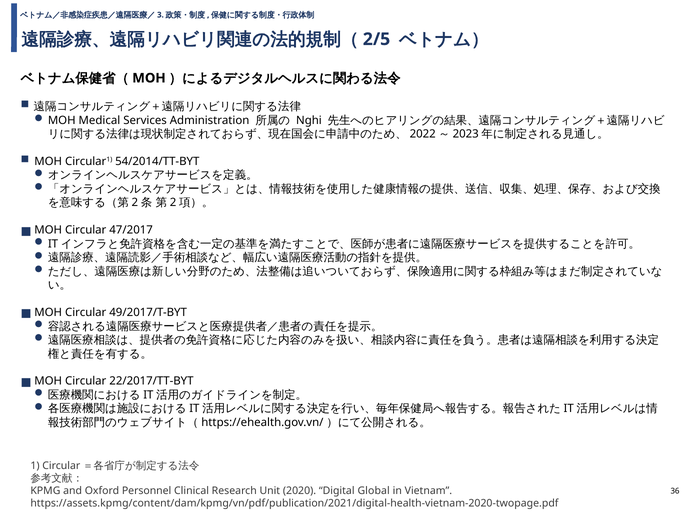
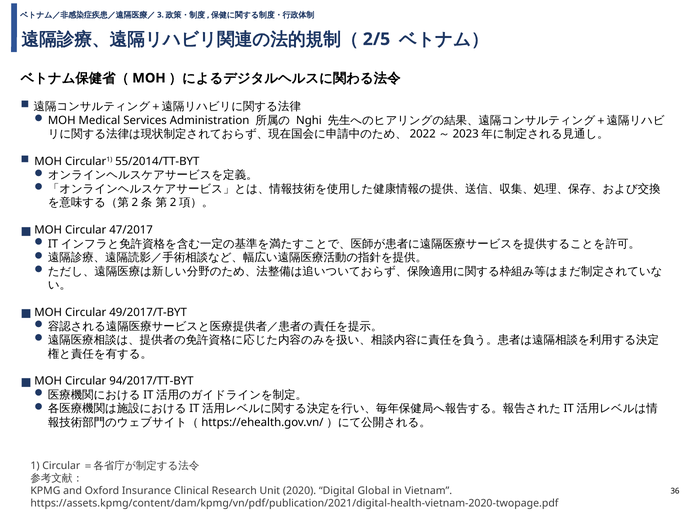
54/2014/TT-BYT: 54/2014/TT-BYT -> 55/2014/TT-BYT
22/2017/TT-BYT: 22/2017/TT-BYT -> 94/2017/TT-BYT
Personnel: Personnel -> Insurance
